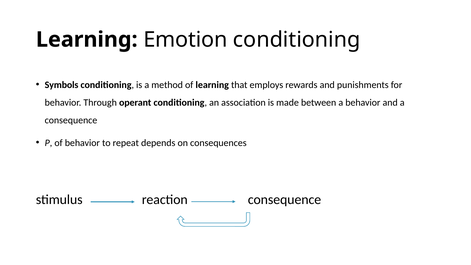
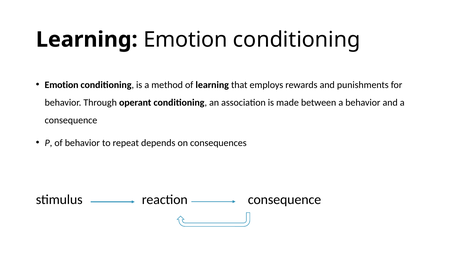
Symbols at (62, 85): Symbols -> Emotion
